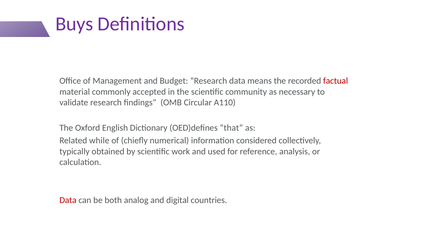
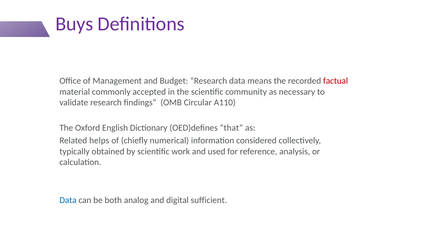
while: while -> helps
Data at (68, 200) colour: red -> blue
countries: countries -> sufficient
